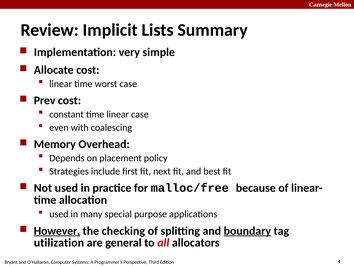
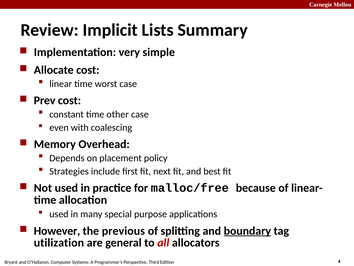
time linear: linear -> other
However underline: present -> none
checking: checking -> previous
